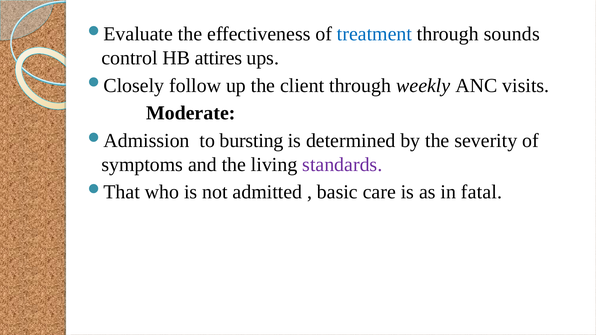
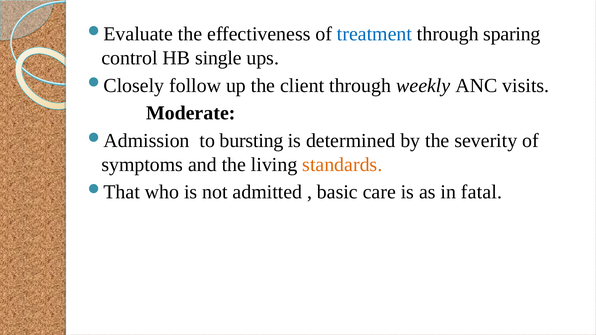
sounds: sounds -> sparing
attires: attires -> single
standards colour: purple -> orange
